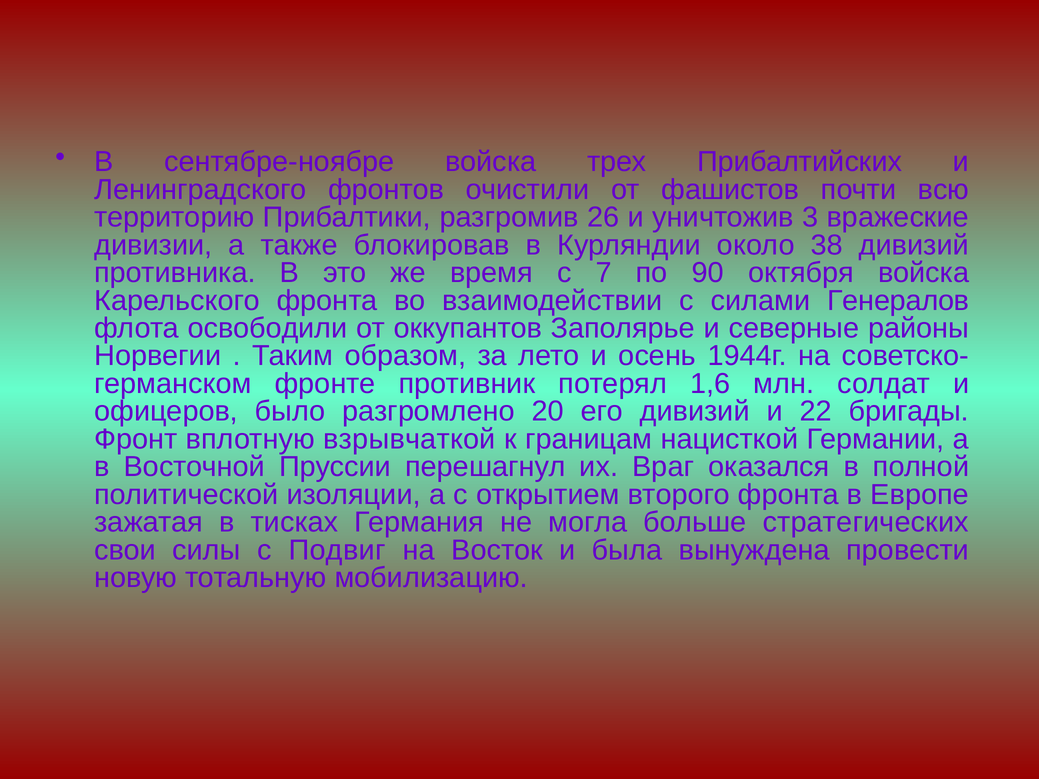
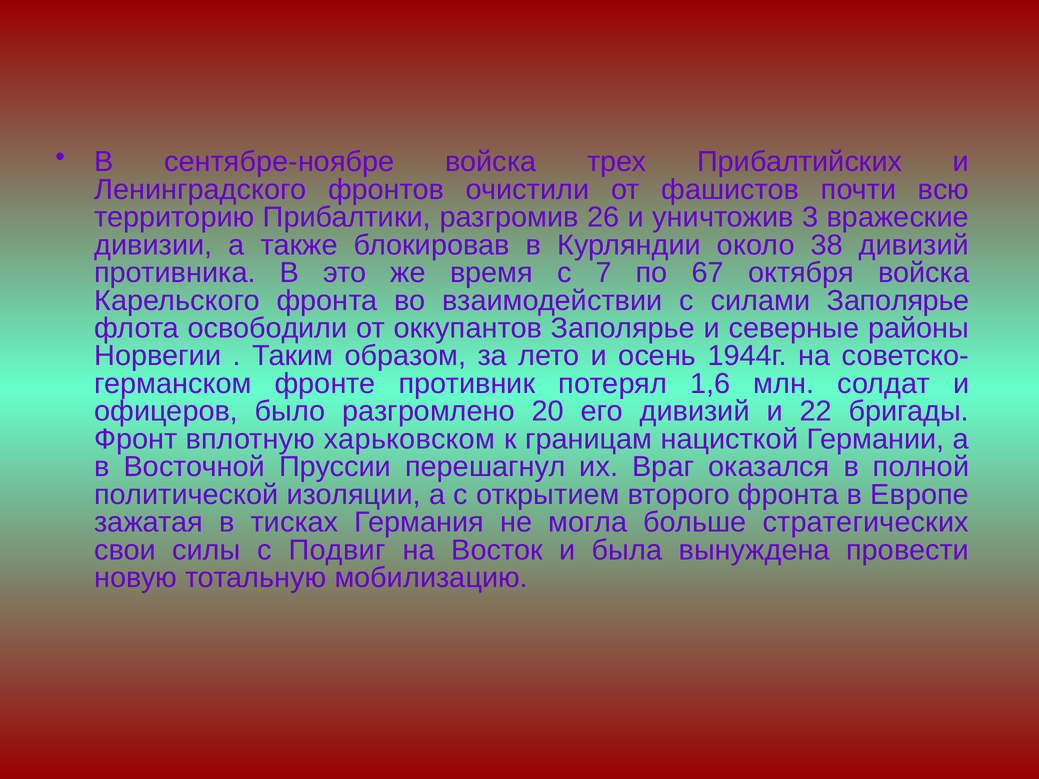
90: 90 -> 67
силами Генералов: Генералов -> Заполярье
взрывчаткой: взрывчаткой -> харьковском
